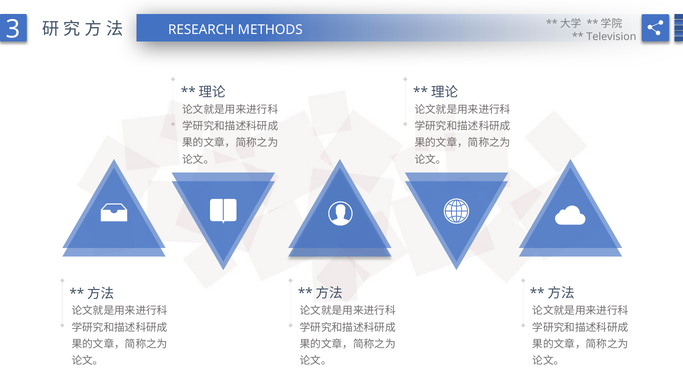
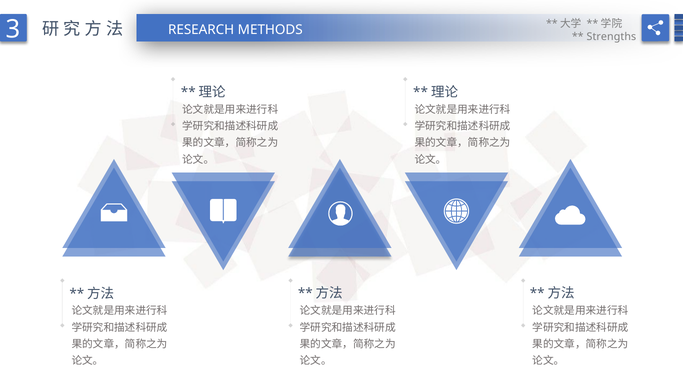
Television: Television -> Strengths
